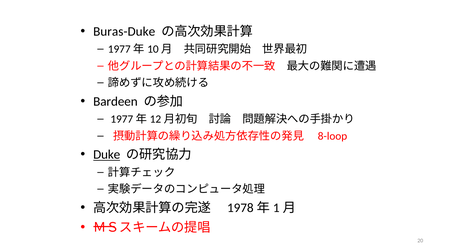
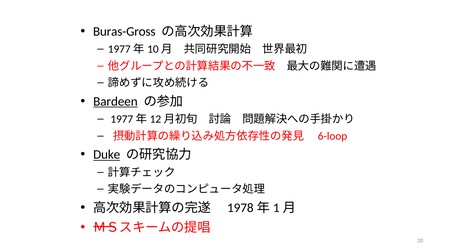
Buras-Duke: Buras-Duke -> Buras-Gross
Bardeen underline: none -> present
8-loop: 8-loop -> 6-loop
